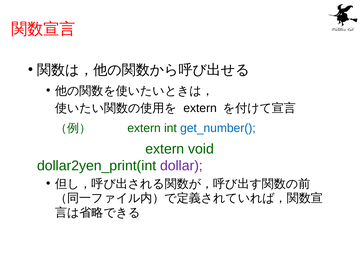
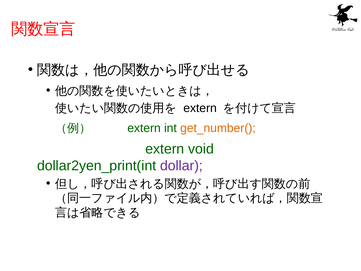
get_number( colour: blue -> orange
